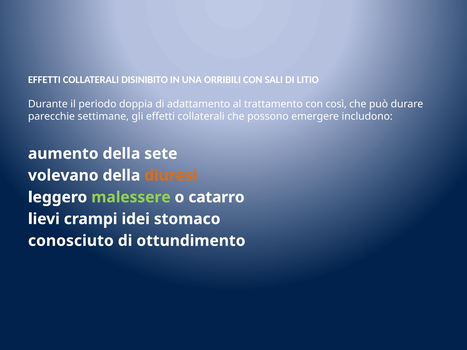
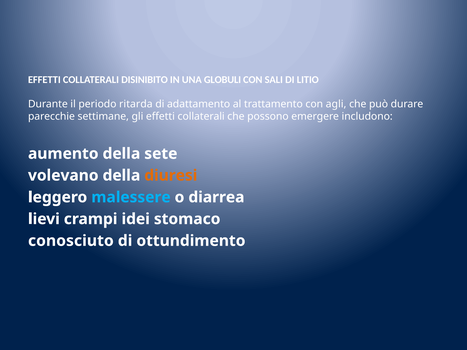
ORRIBILI: ORRIBILI -> GLOBULI
doppia: doppia -> ritarda
così: così -> agli
malessere colour: light green -> light blue
catarro: catarro -> diarrea
